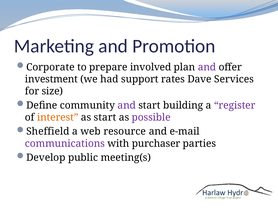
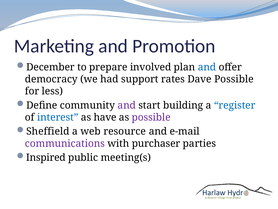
Corporate: Corporate -> December
and at (207, 67) colour: purple -> blue
investment: investment -> democracy
Dave Services: Services -> Possible
size: size -> less
register colour: purple -> blue
interest colour: orange -> blue
as start: start -> have
Develop: Develop -> Inspired
